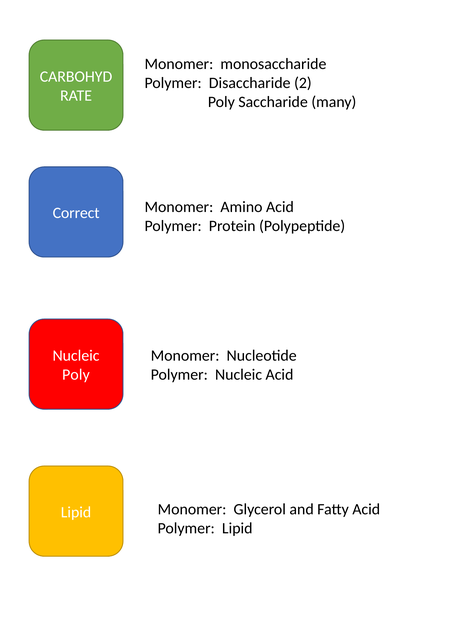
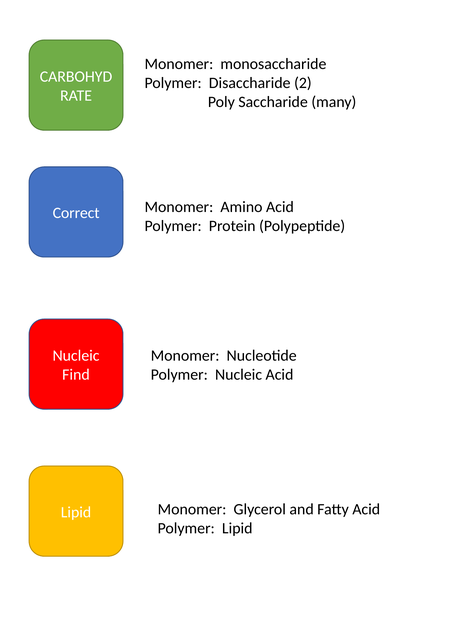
Poly at (76, 375): Poly -> Find
